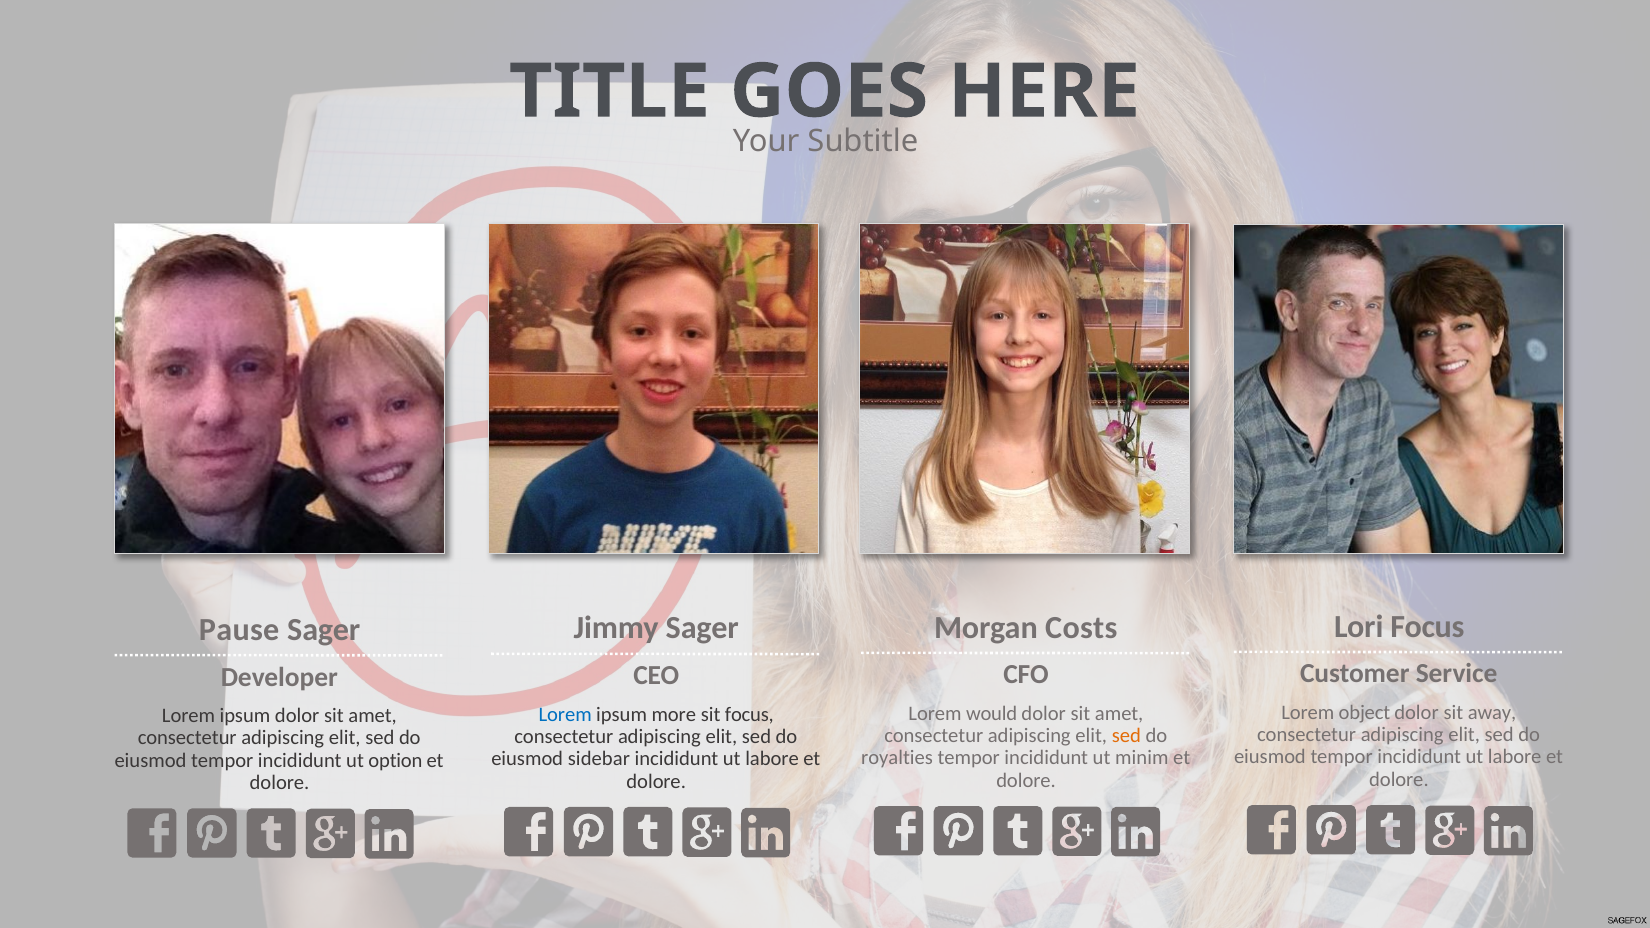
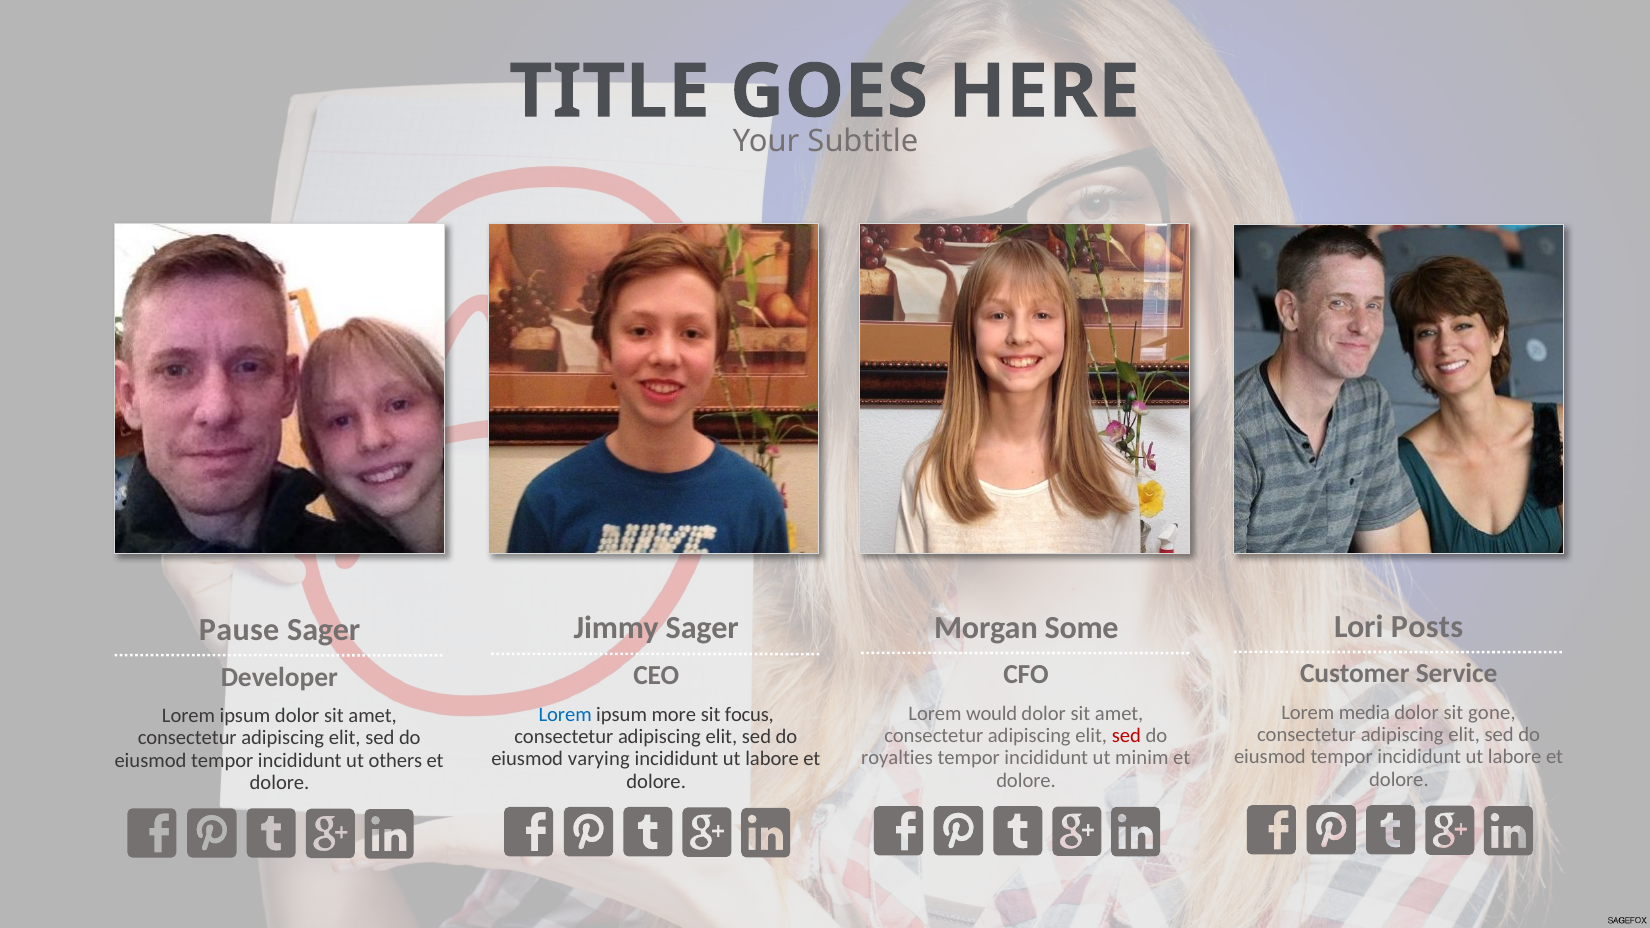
Lori Focus: Focus -> Posts
Costs: Costs -> Some
object: object -> media
away: away -> gone
sed at (1126, 736) colour: orange -> red
sidebar: sidebar -> varying
option: option -> others
